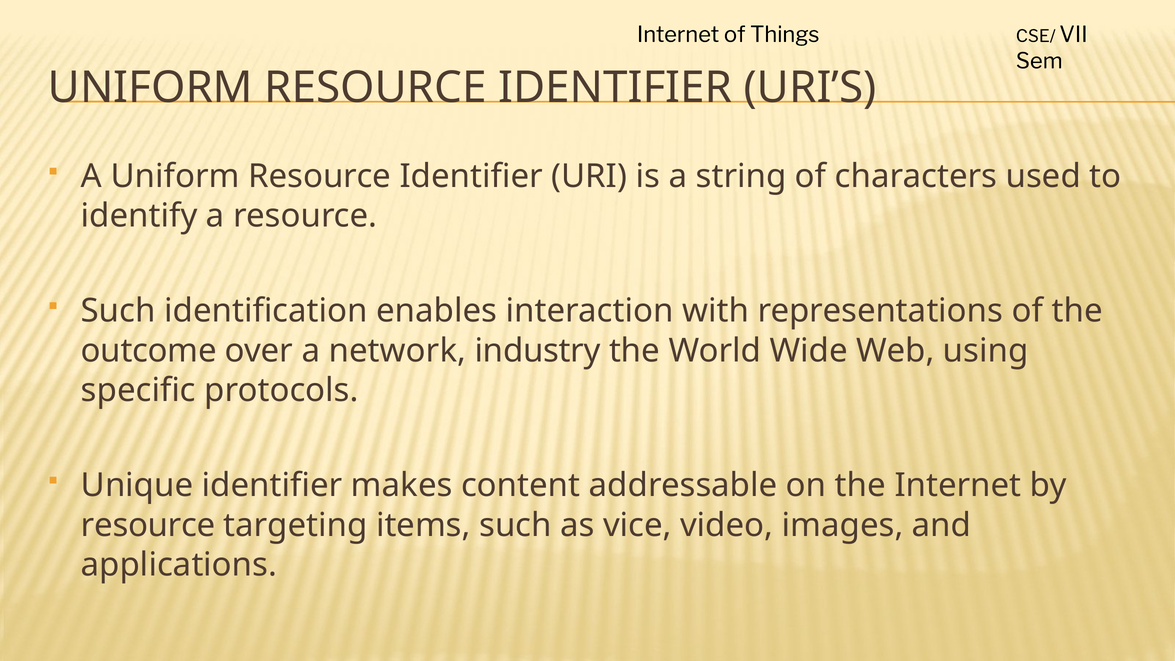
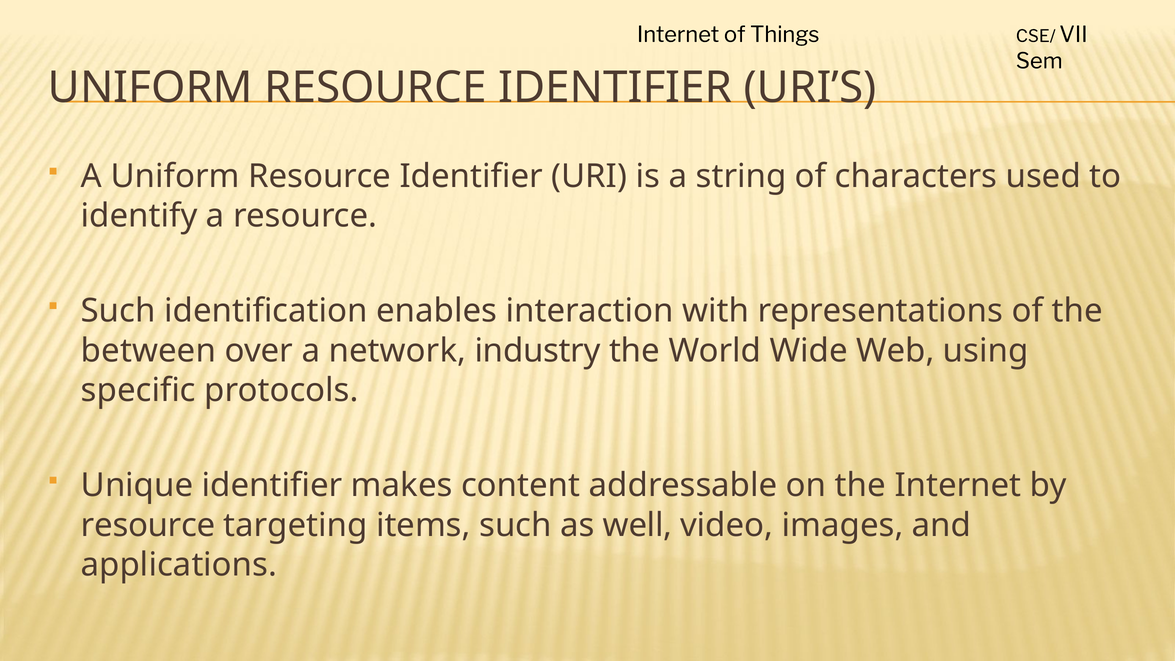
outcome: outcome -> between
vice: vice -> well
